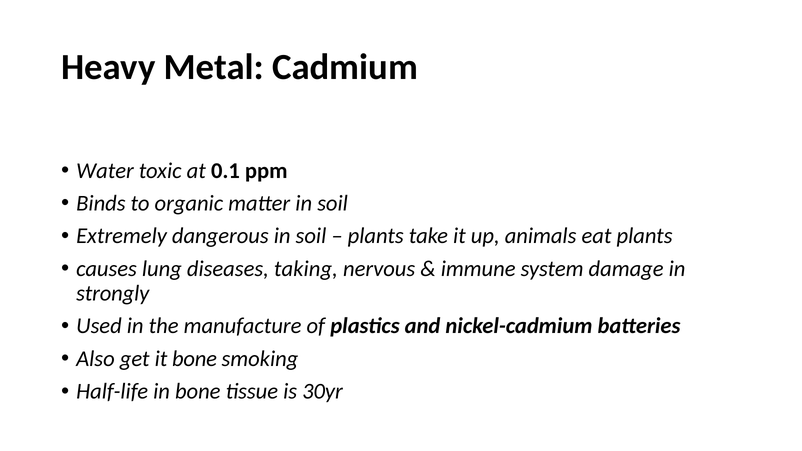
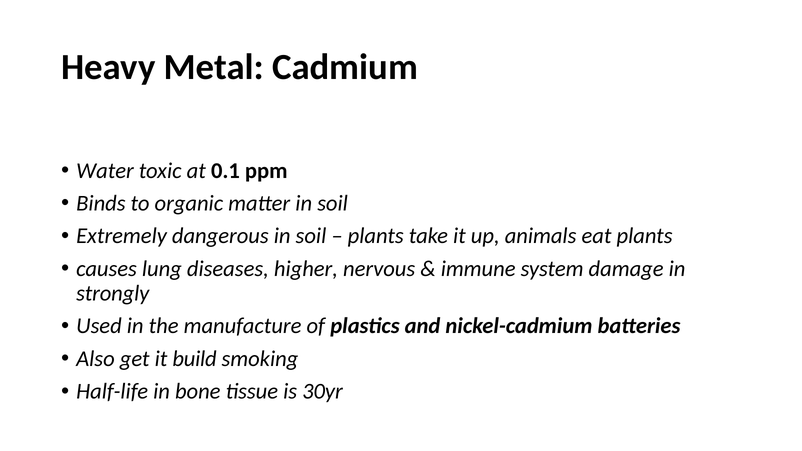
taking: taking -> higher
it bone: bone -> build
